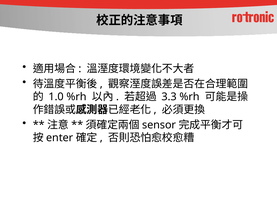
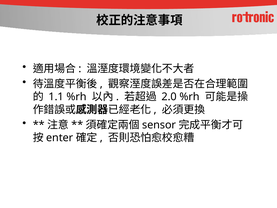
1.0: 1.0 -> 1.1
3.3: 3.3 -> 2.0
